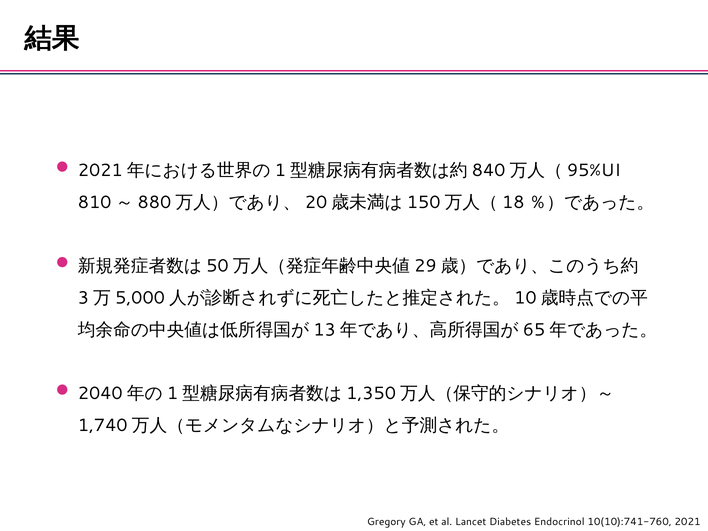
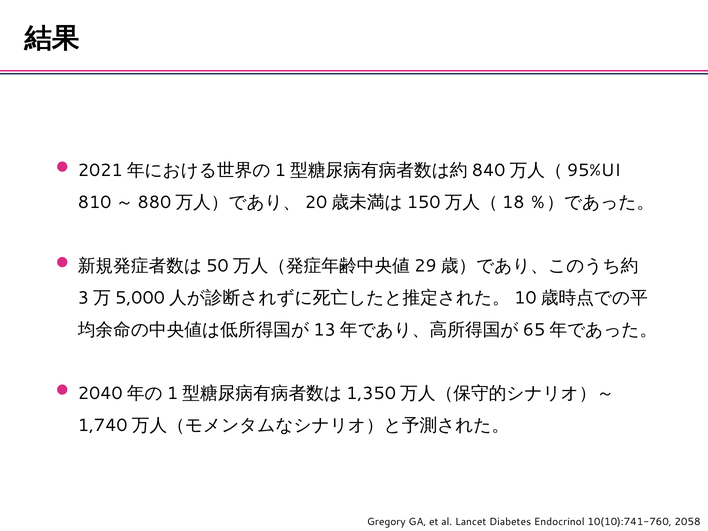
2021: 2021 -> 2058
